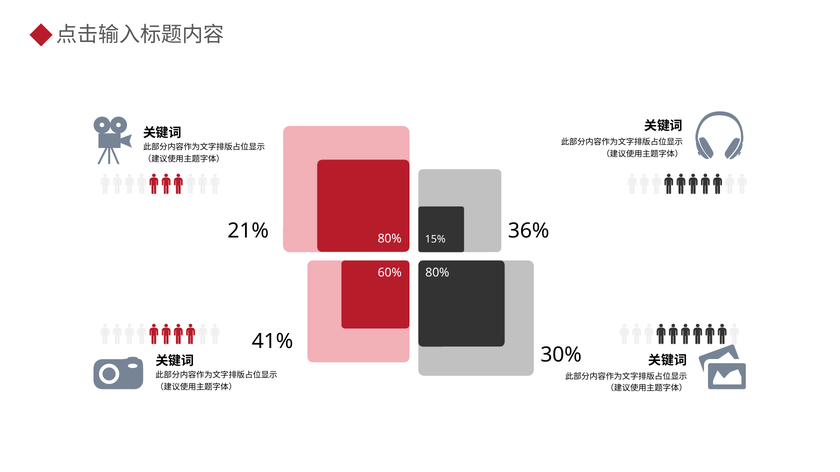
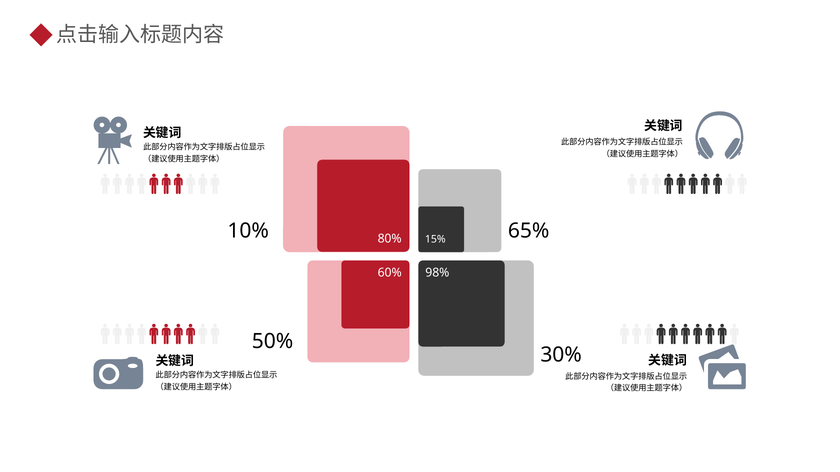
21%: 21% -> 10%
36%: 36% -> 65%
80% at (437, 273): 80% -> 98%
41%: 41% -> 50%
